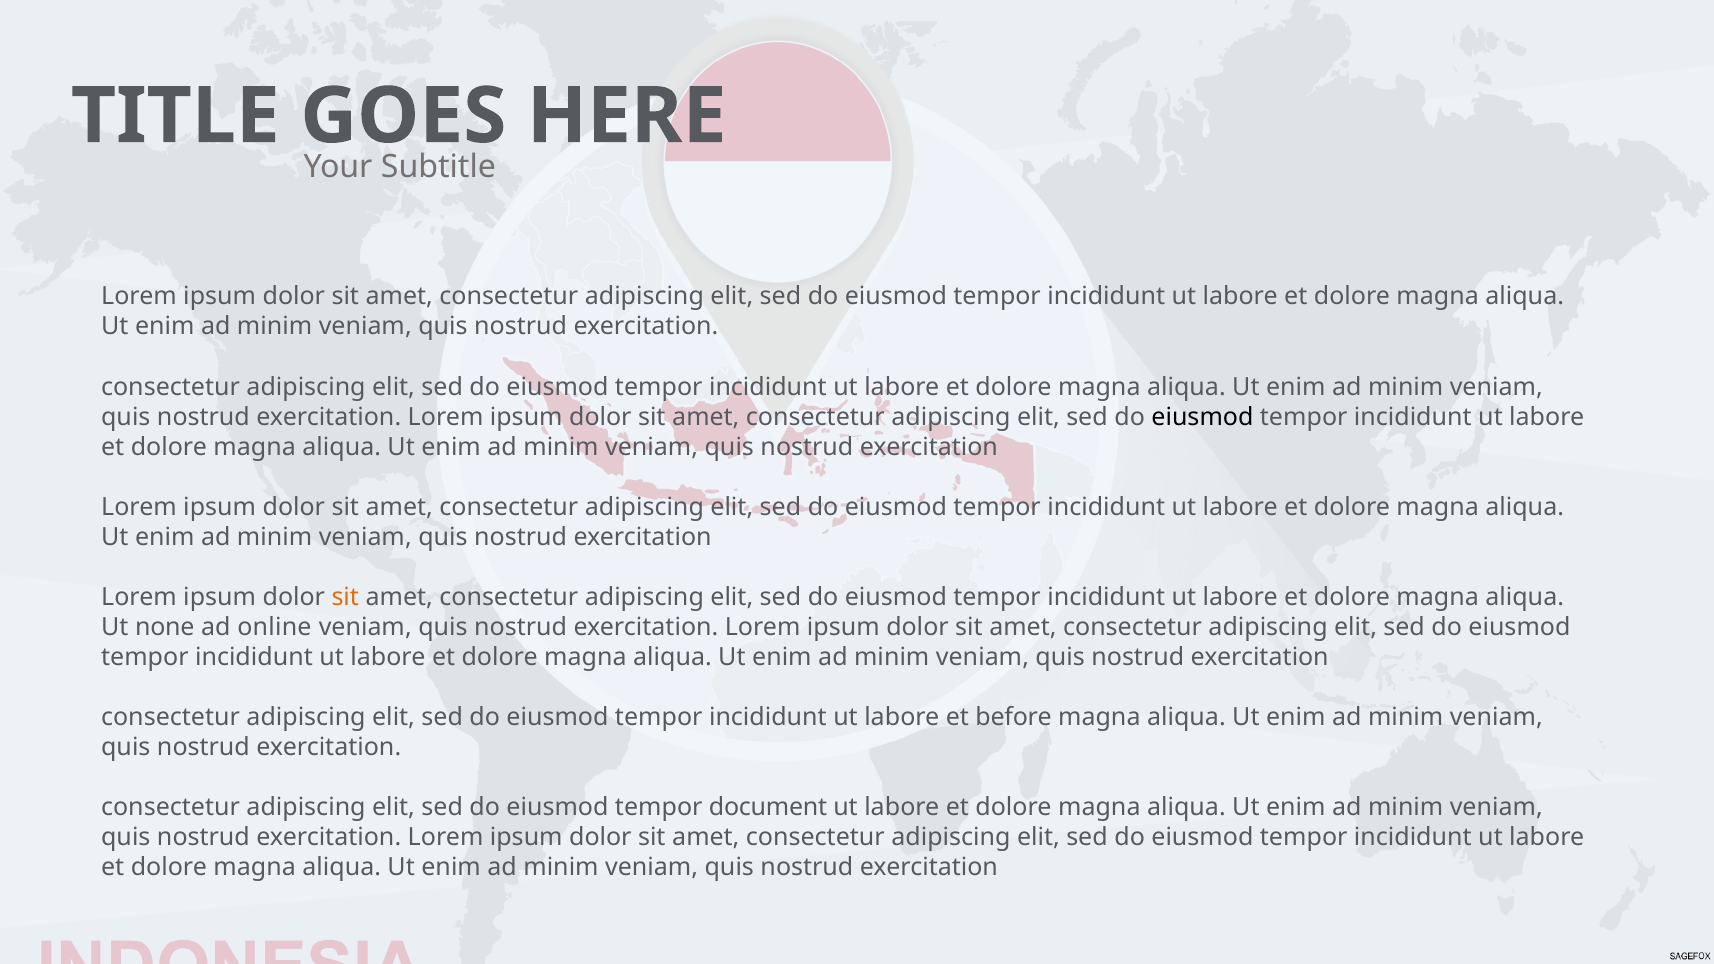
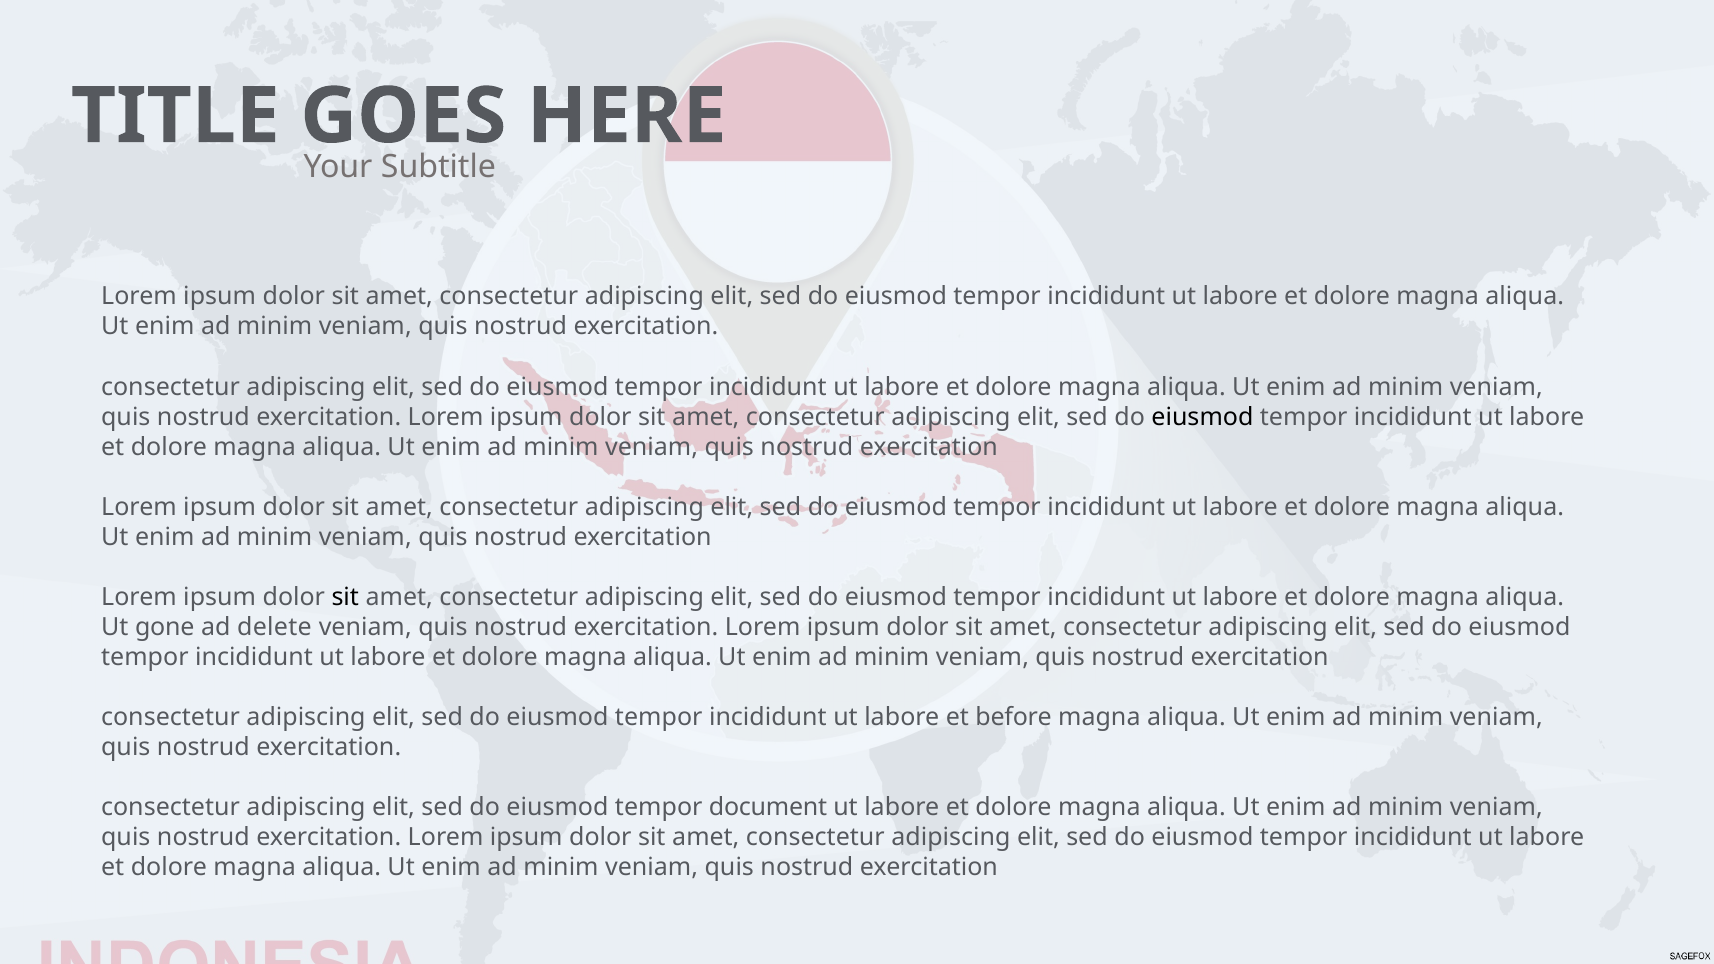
sit at (345, 597) colour: orange -> black
none: none -> gone
online: online -> delete
